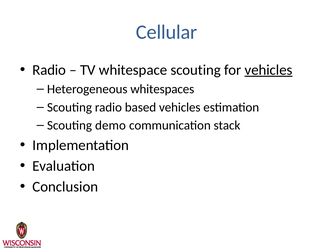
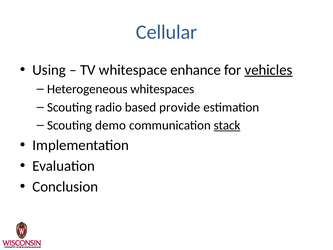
Radio at (49, 70): Radio -> Using
whitespace scouting: scouting -> enhance
based vehicles: vehicles -> provide
stack underline: none -> present
